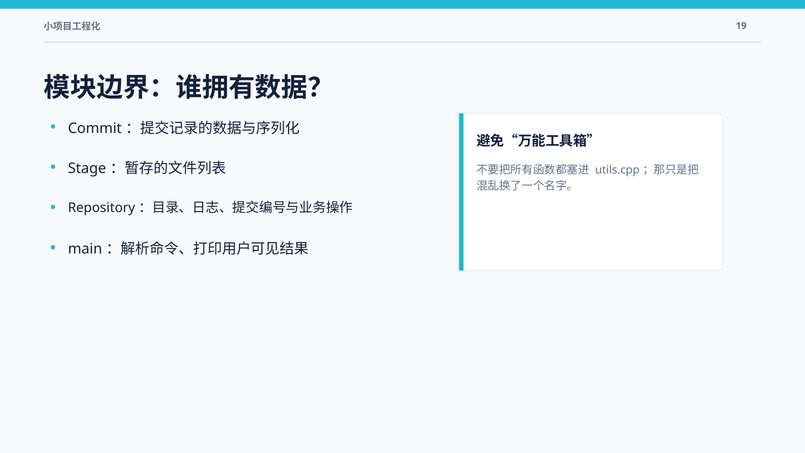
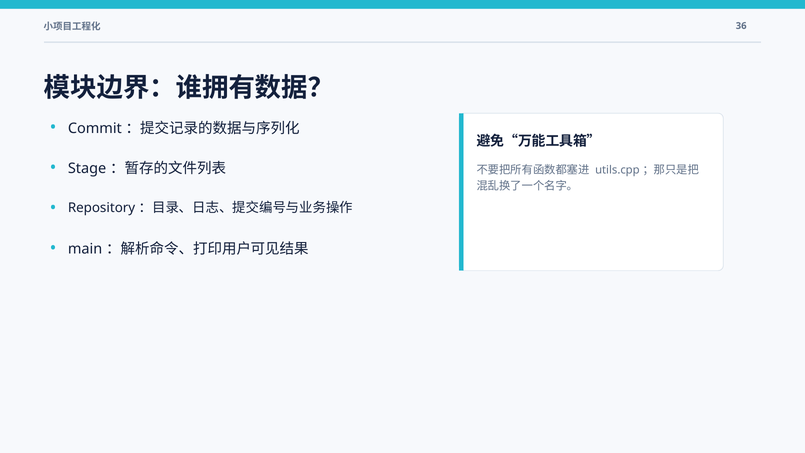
19: 19 -> 36
